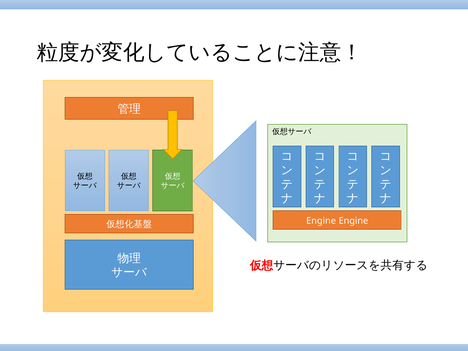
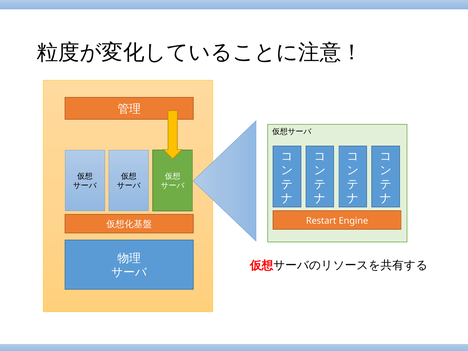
Engine at (321, 221): Engine -> Restart
